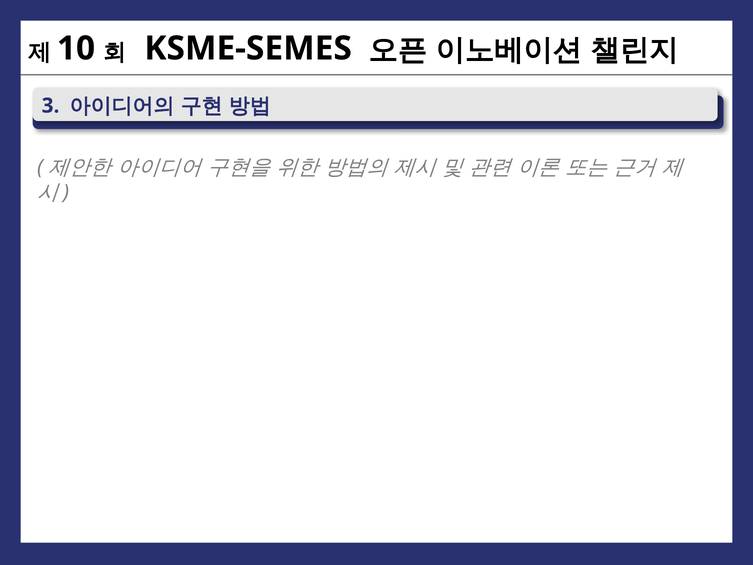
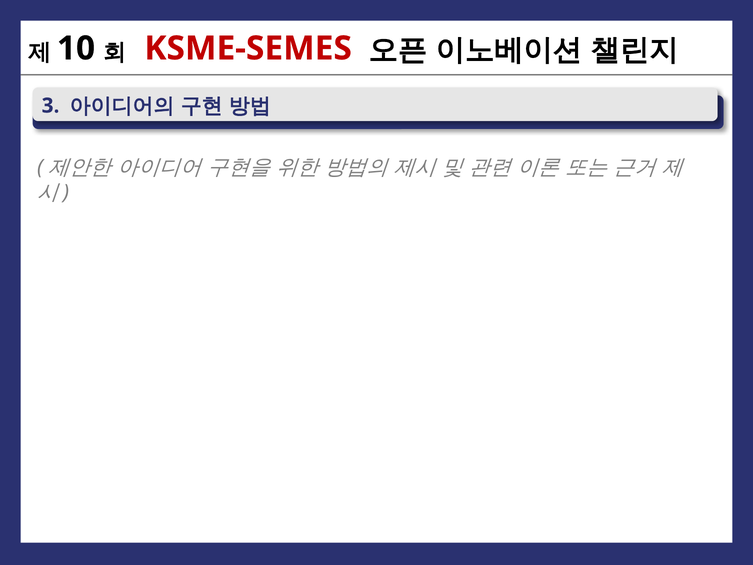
KSME-SEMES colour: black -> red
